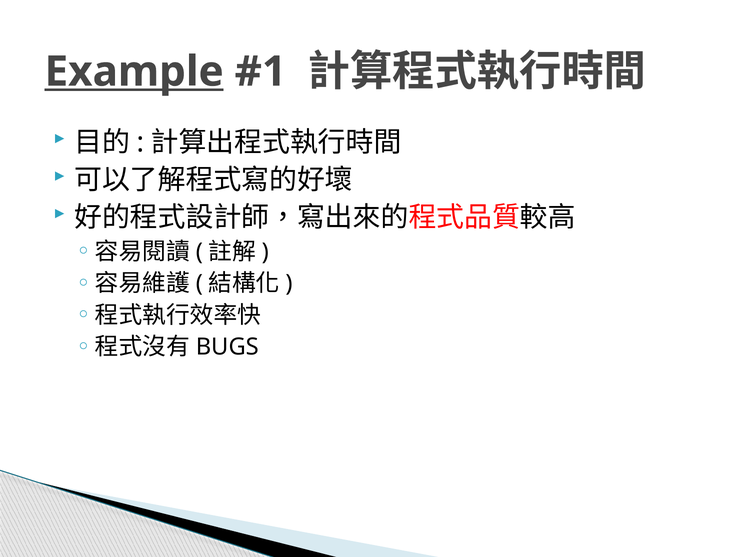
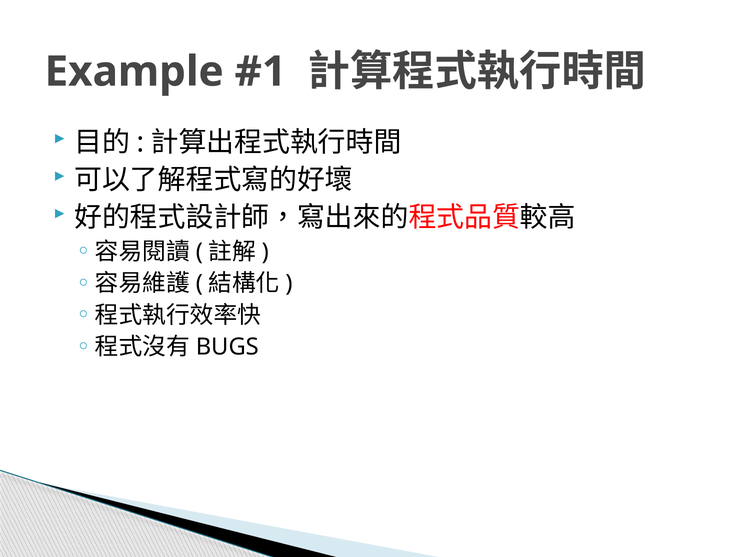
Example underline: present -> none
